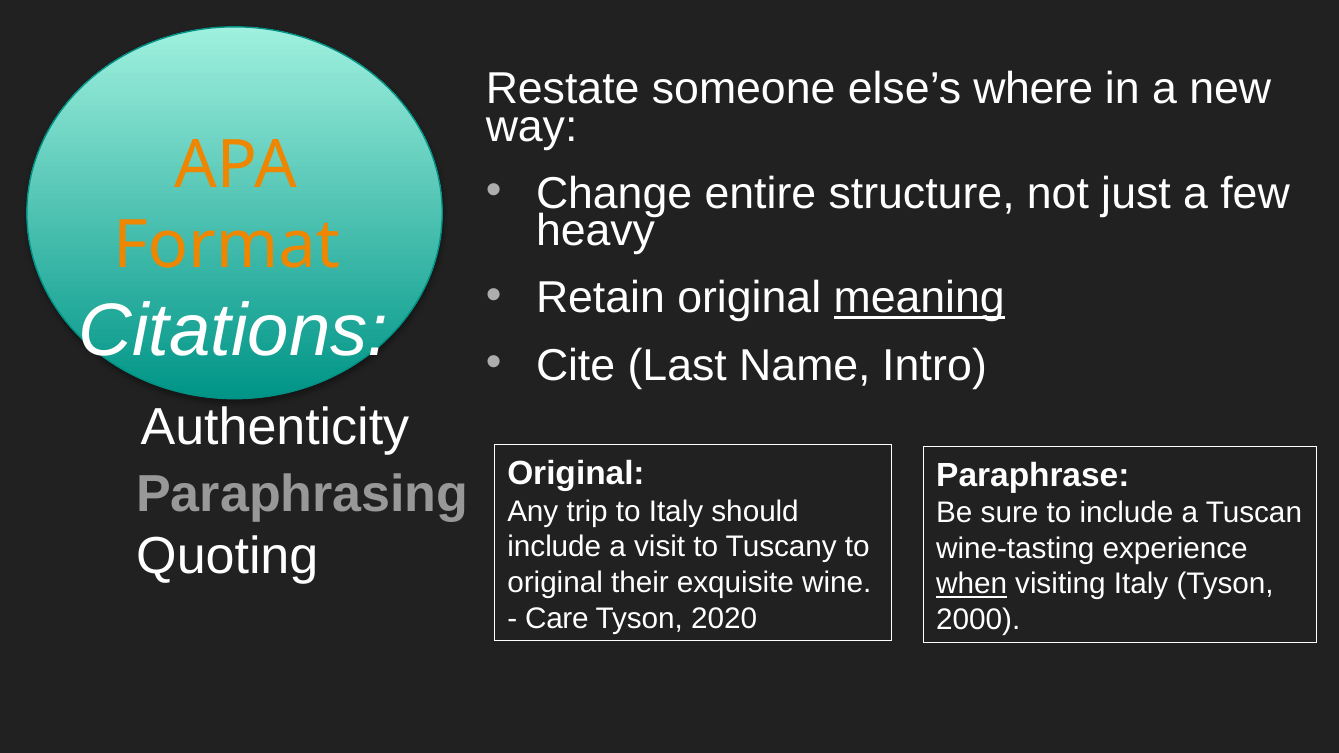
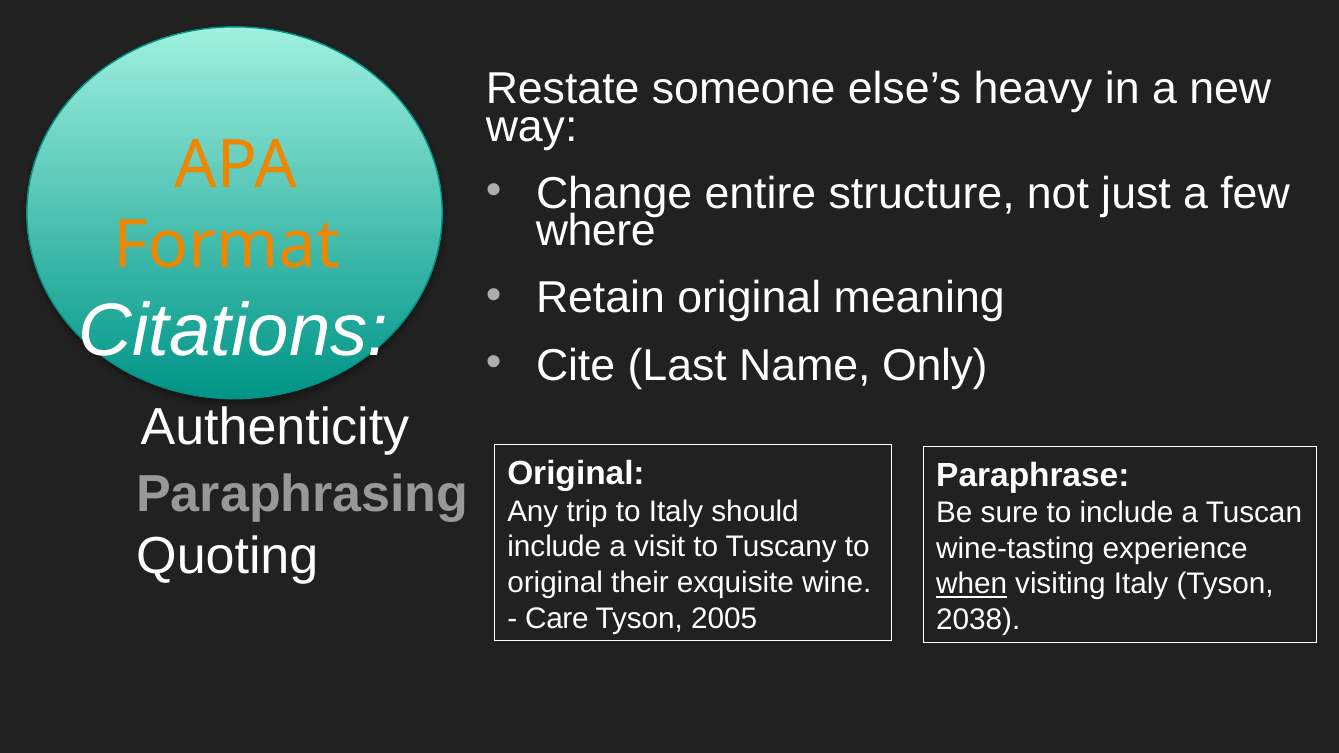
where: where -> heavy
heavy: heavy -> where
meaning underline: present -> none
Intro: Intro -> Only
2020: 2020 -> 2005
2000: 2000 -> 2038
